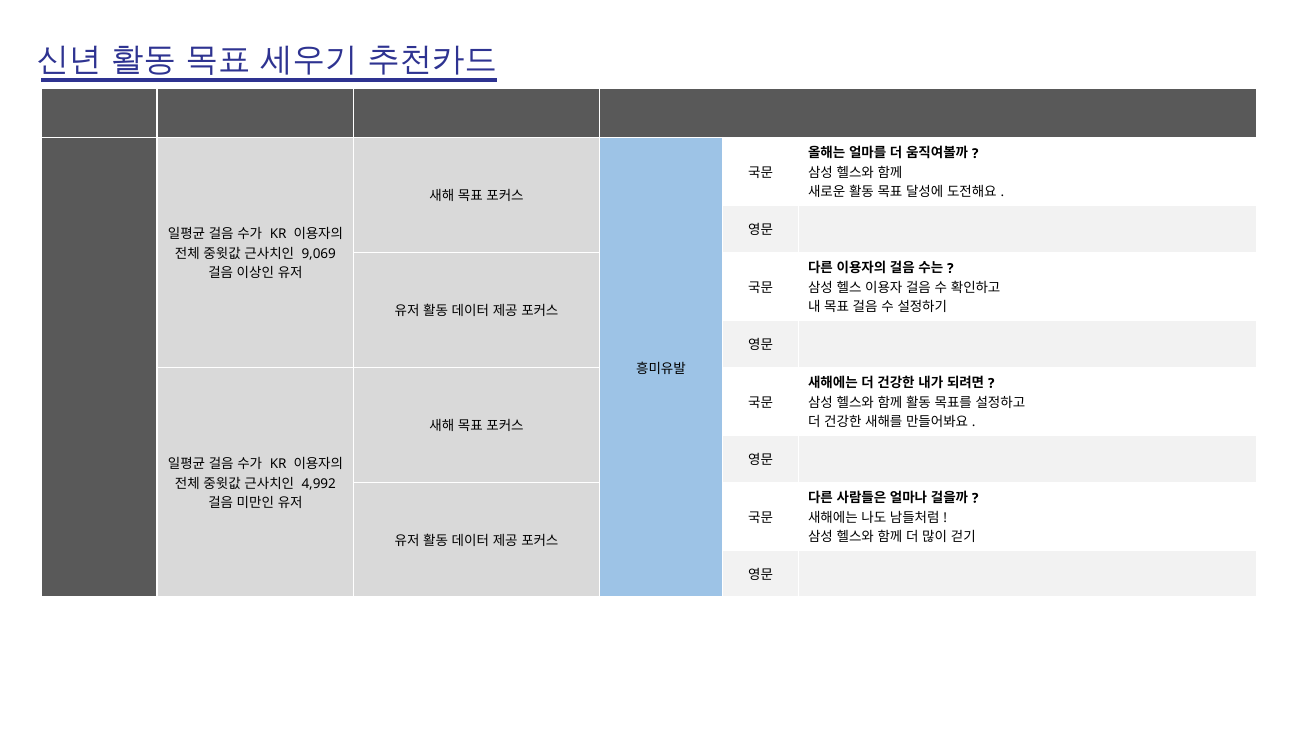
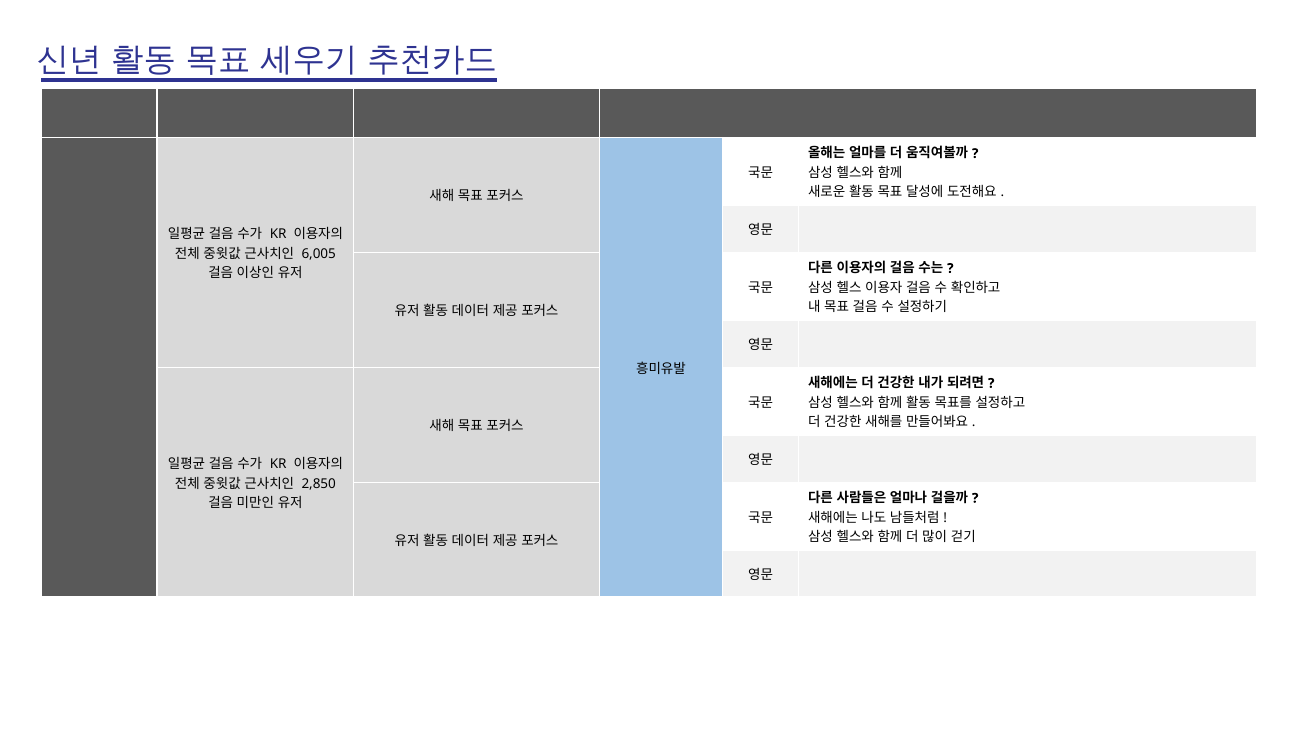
9,069: 9,069 -> 6,005
4,992: 4,992 -> 2,850
